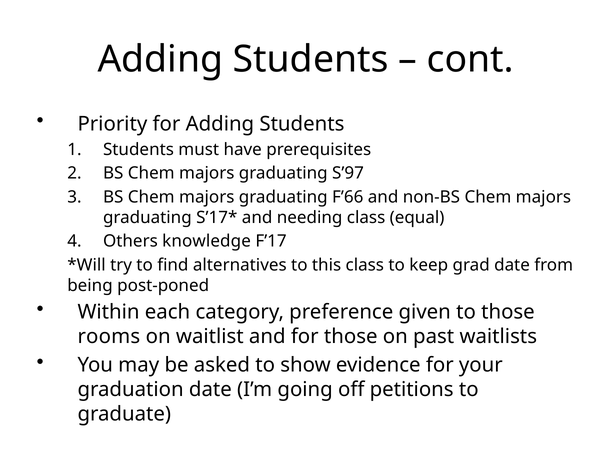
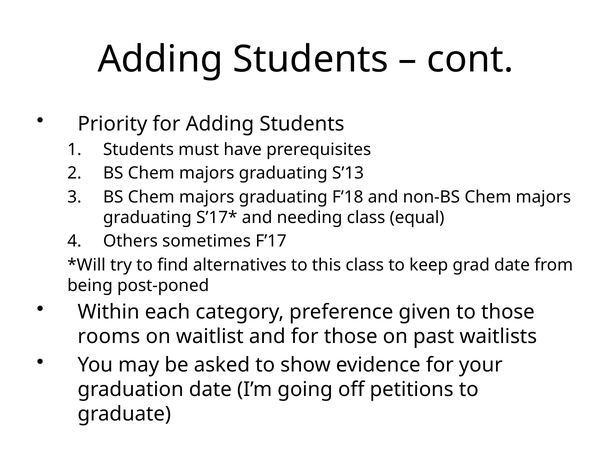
S’97: S’97 -> S’13
F’66: F’66 -> F’18
knowledge: knowledge -> sometimes
